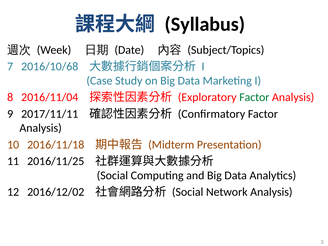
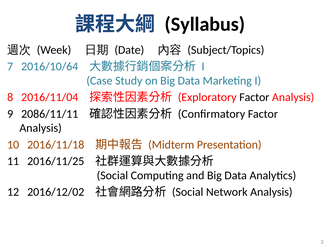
2016/10/68: 2016/10/68 -> 2016/10/64
Factor at (254, 97) colour: green -> black
2017/11/11: 2017/11/11 -> 2086/11/11
